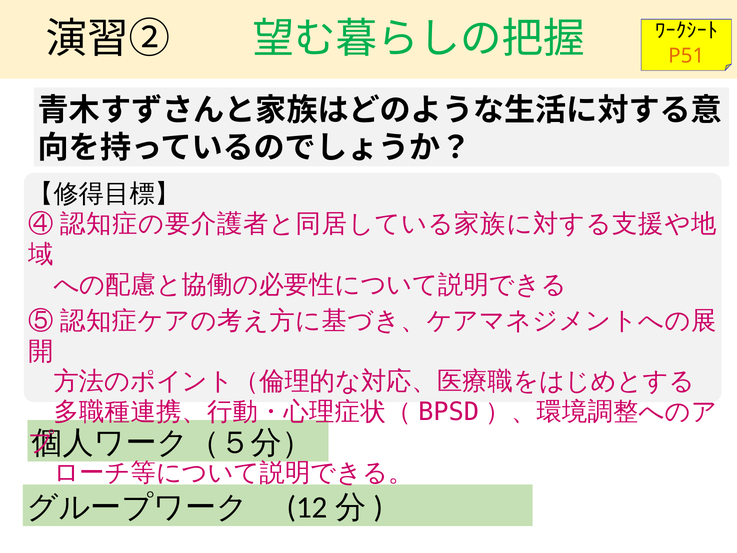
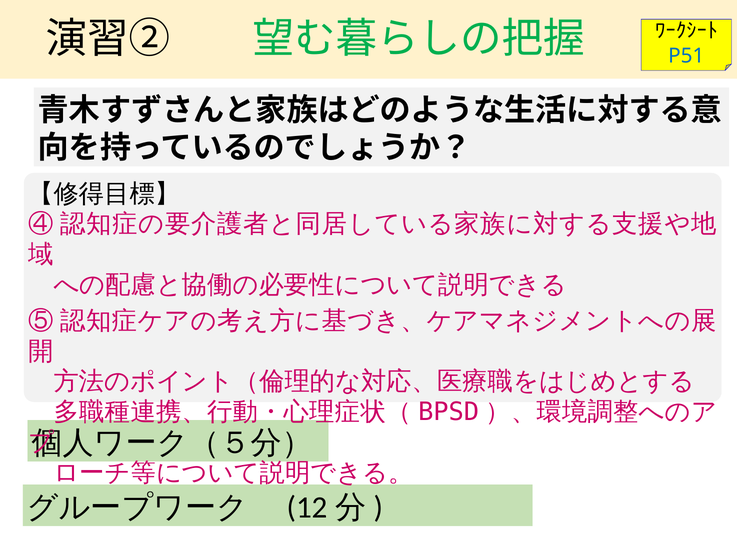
P51 colour: orange -> blue
